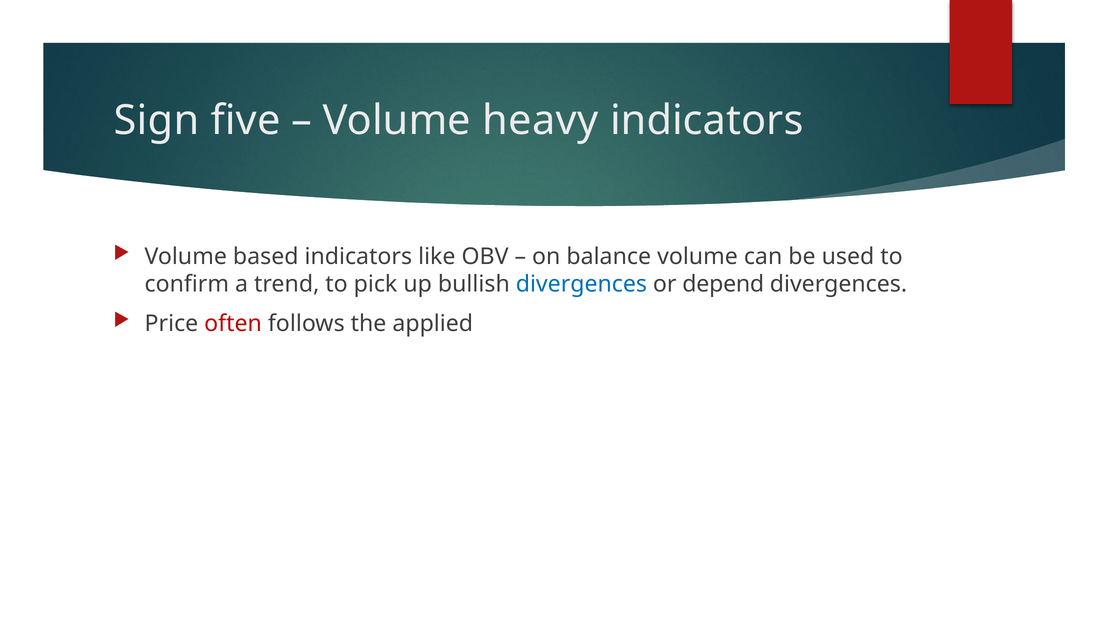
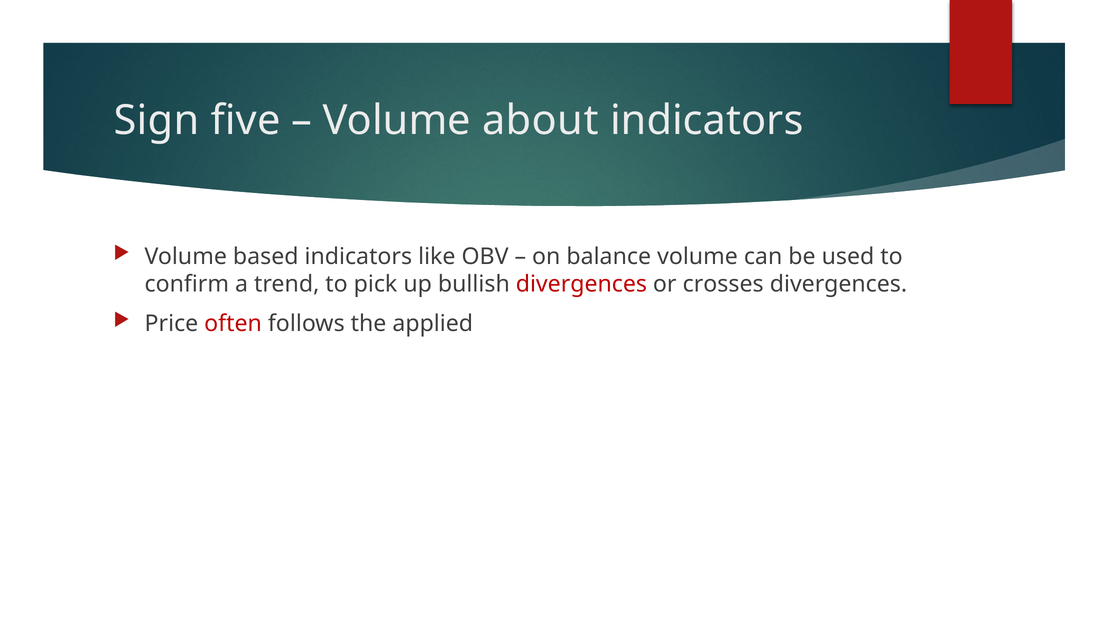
heavy: heavy -> about
divergences at (581, 284) colour: blue -> red
depend: depend -> crosses
